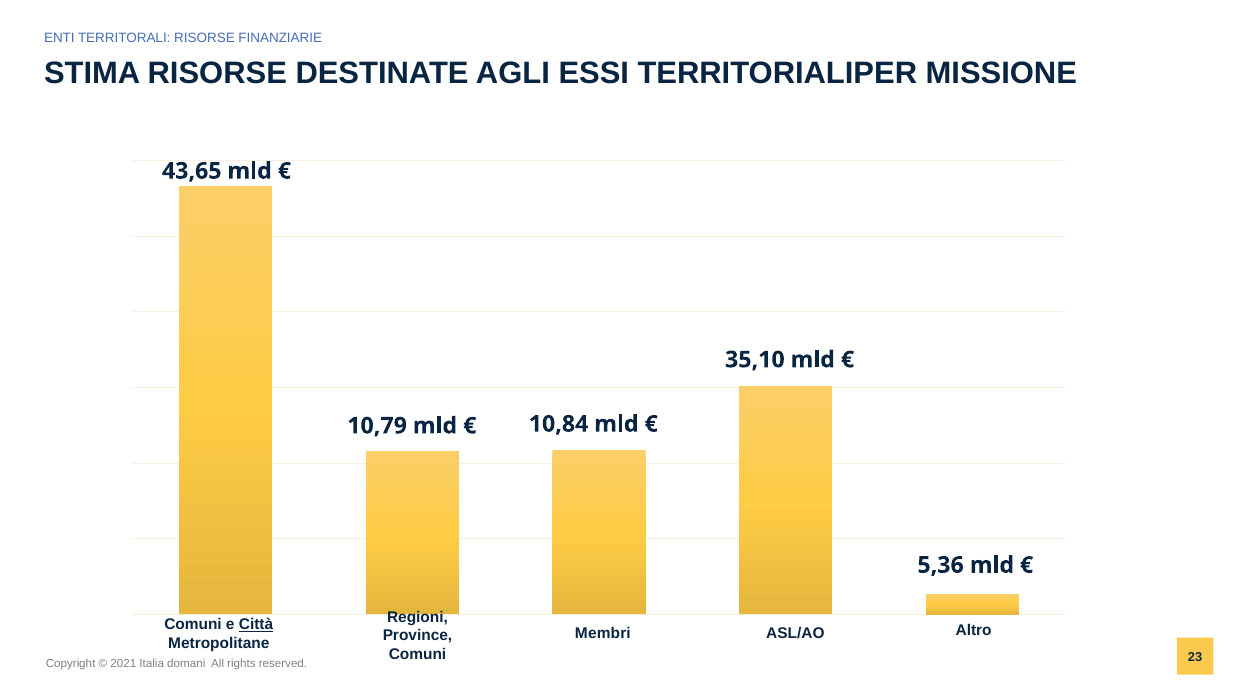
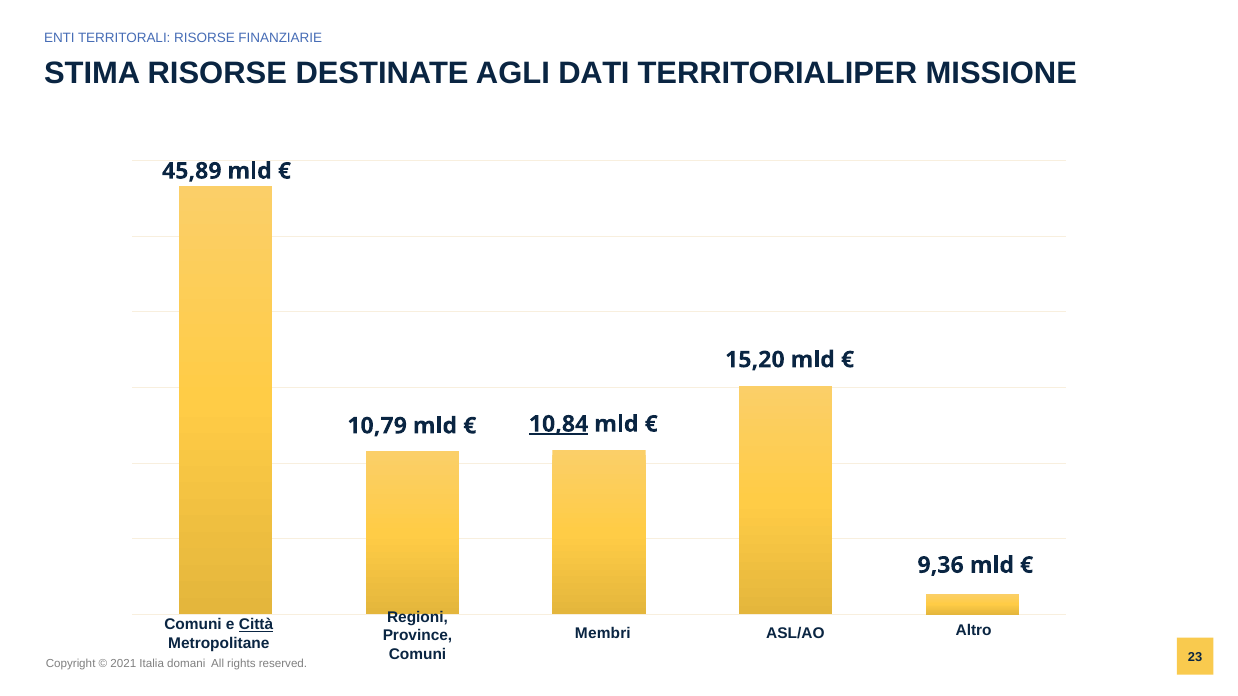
ESSI: ESSI -> DATI
43,65: 43,65 -> 45,89
35,10: 35,10 -> 15,20
10,84 underline: none -> present
5,36: 5,36 -> 9,36
